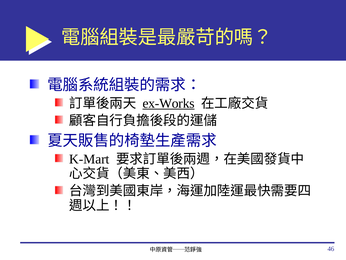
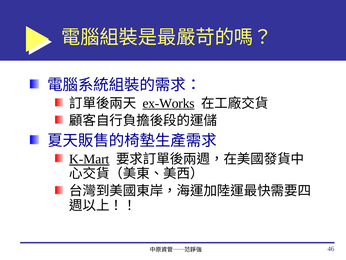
K-Mart underline: none -> present
